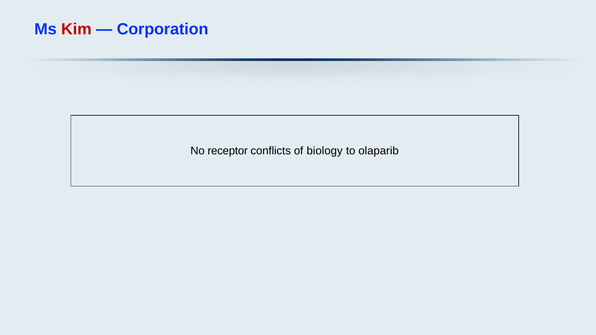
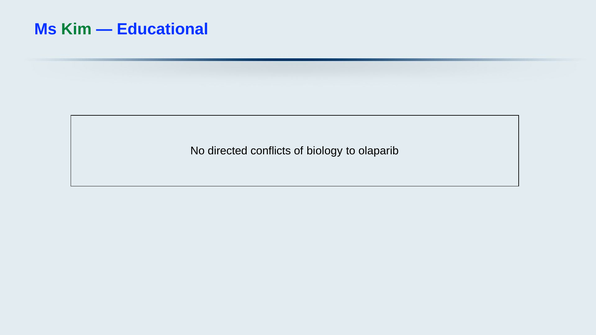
Kim colour: red -> green
Corporation: Corporation -> Educational
receptor: receptor -> directed
